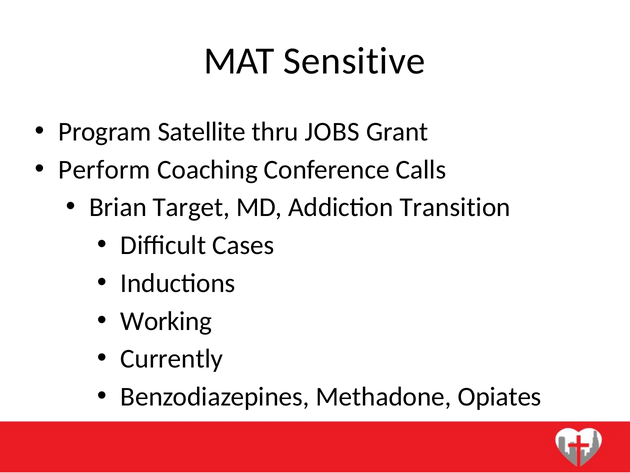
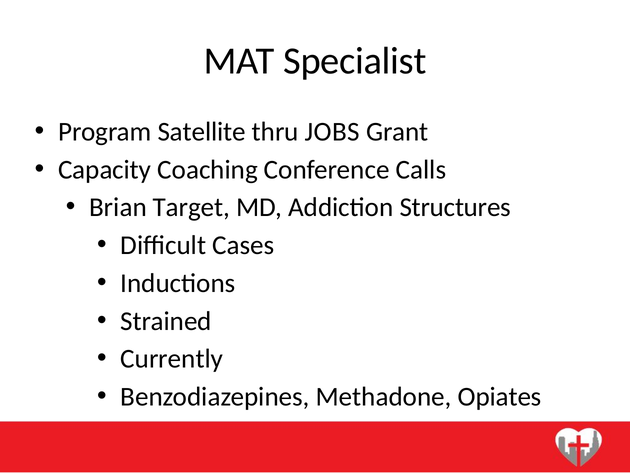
Sensitive: Sensitive -> Specialist
Perform: Perform -> Capacity
Transition: Transition -> Structures
Working: Working -> Strained
